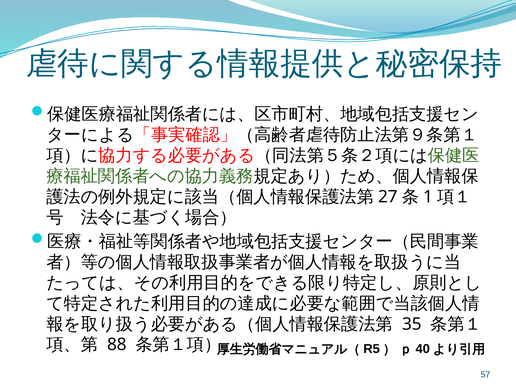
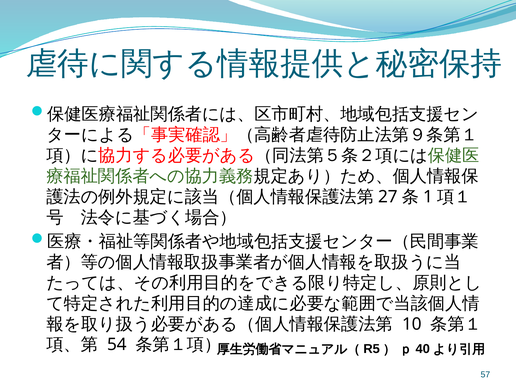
35: 35 -> 10
88: 88 -> 54
